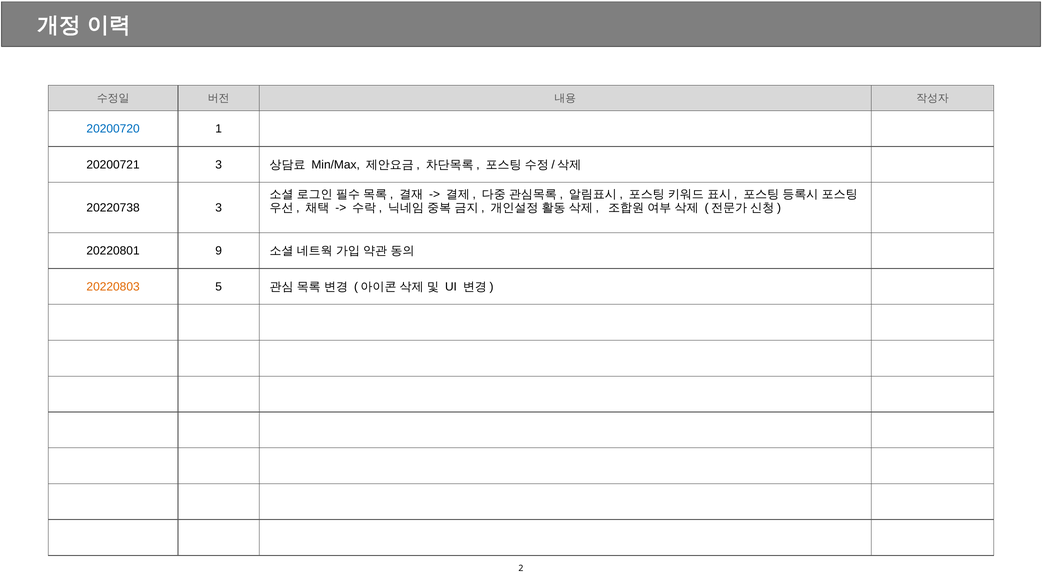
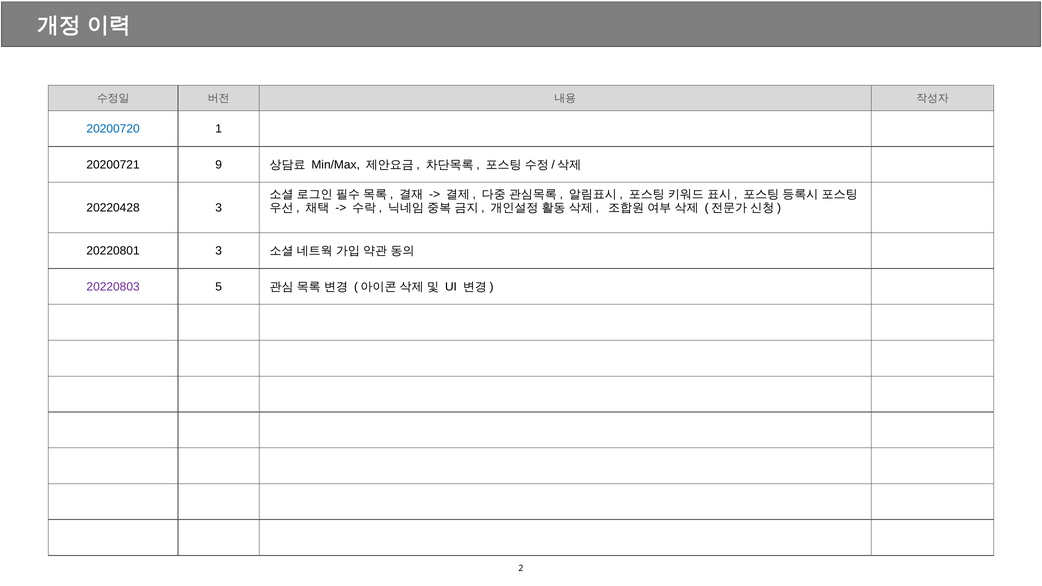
20200721 3: 3 -> 9
20220738: 20220738 -> 20220428
20220801 9: 9 -> 3
20220803 colour: orange -> purple
